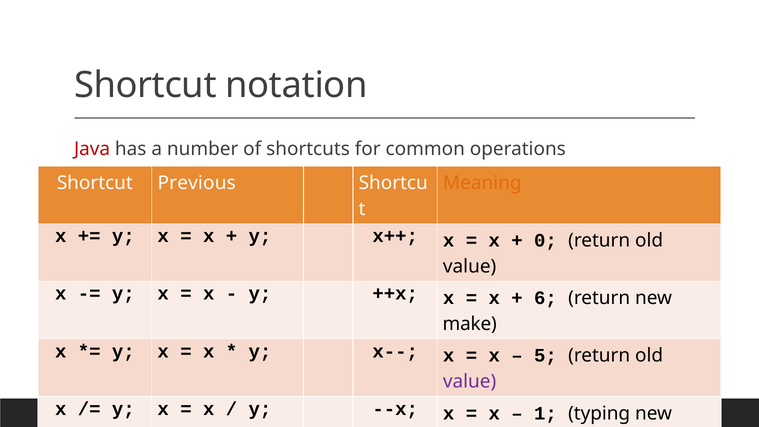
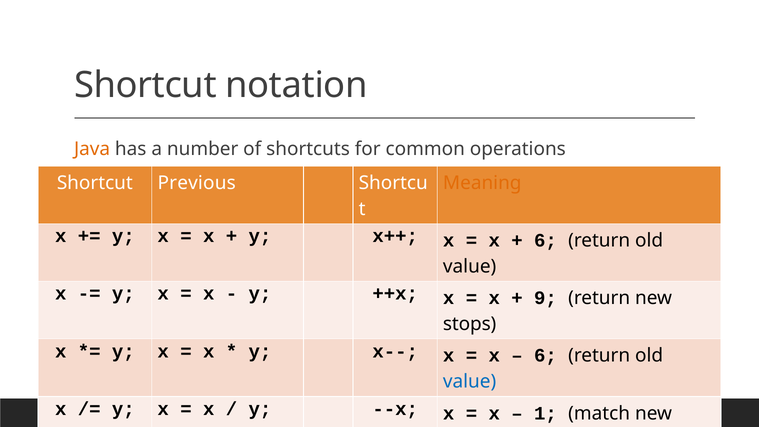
Java colour: red -> orange
0 at (545, 240): 0 -> 6
6: 6 -> 9
make: make -> stops
5 at (545, 356): 5 -> 6
value at (470, 382) colour: purple -> blue
typing: typing -> match
